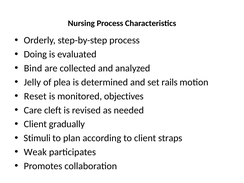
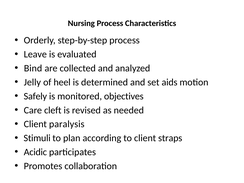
Doing: Doing -> Leave
plea: plea -> heel
rails: rails -> aids
Reset: Reset -> Safely
gradually: gradually -> paralysis
Weak: Weak -> Acidic
